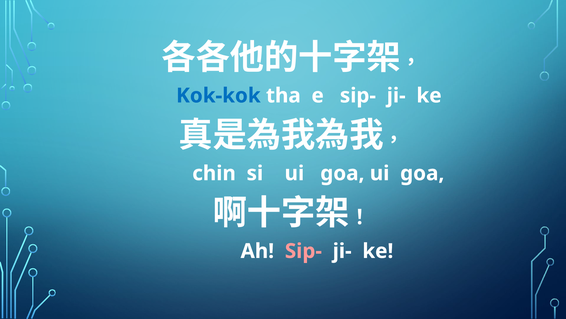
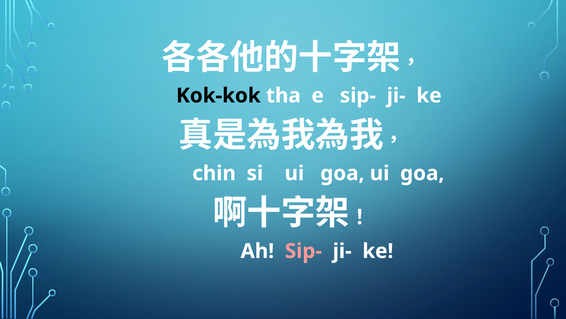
Kok-kok colour: blue -> black
